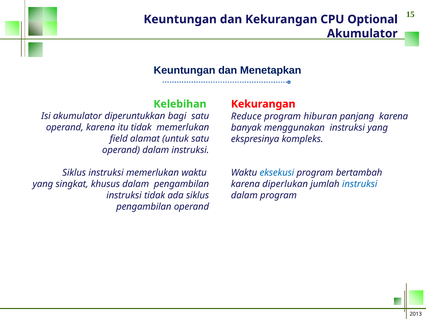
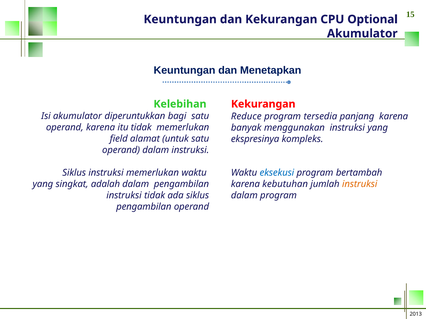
hiburan: hiburan -> tersedia
khusus: khusus -> adalah
diperlukan: diperlukan -> kebutuhan
instruksi at (360, 184) colour: blue -> orange
